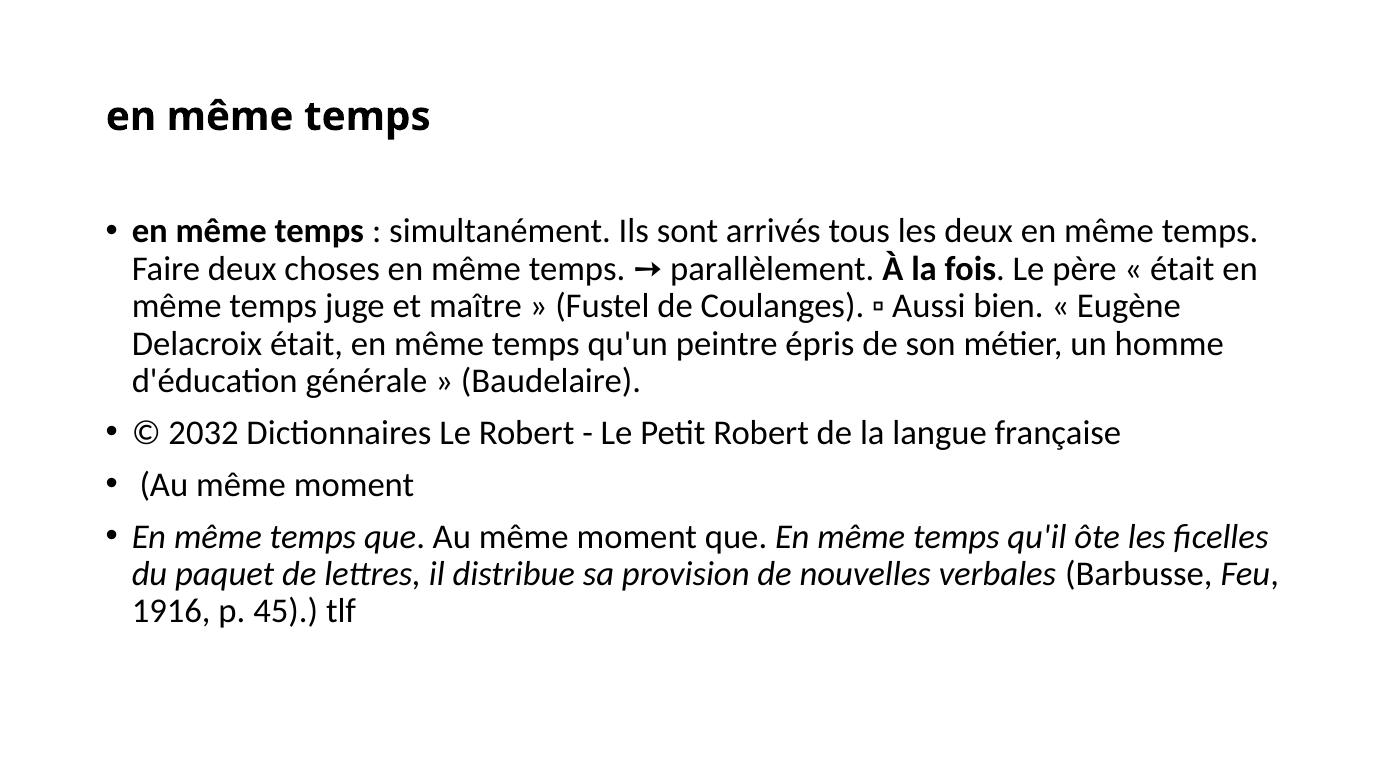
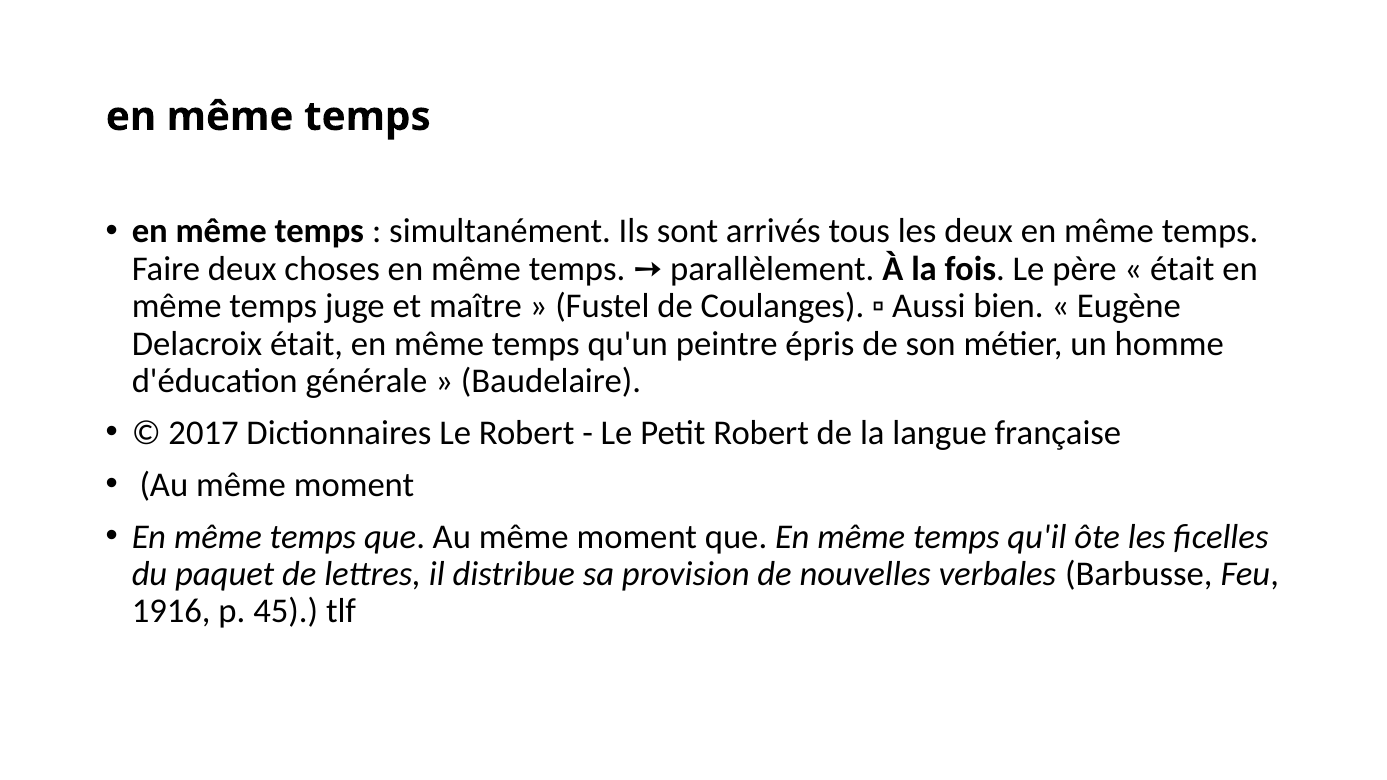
2032: 2032 -> 2017
